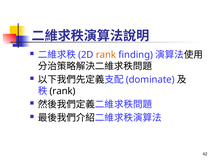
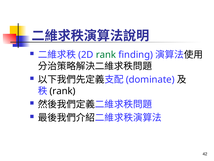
rank at (106, 55) colour: orange -> green
